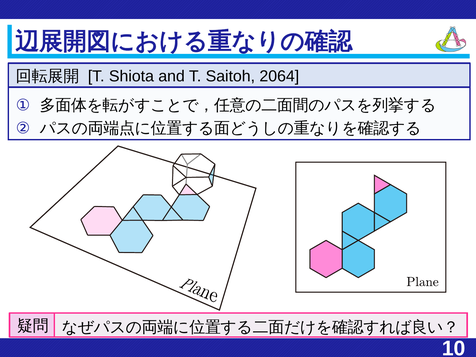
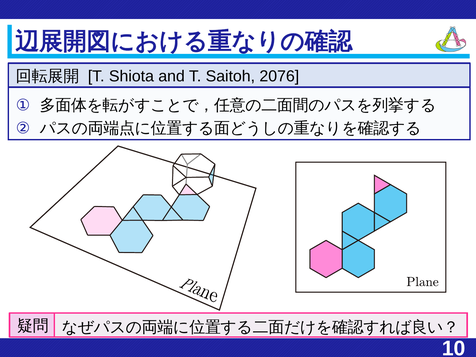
2064: 2064 -> 2076
